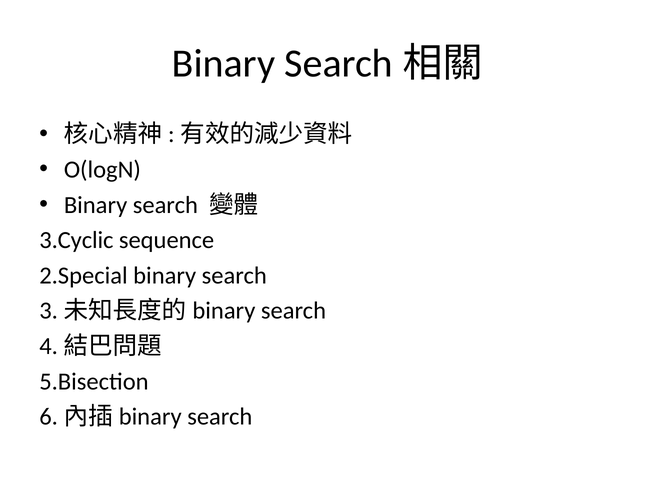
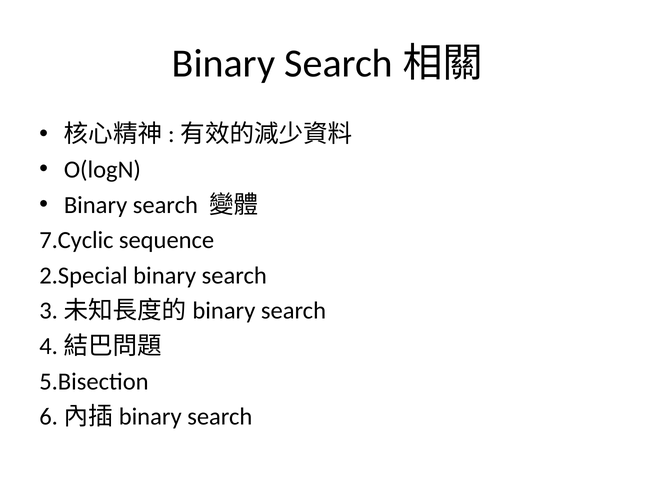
3.Cyclic: 3.Cyclic -> 7.Cyclic
